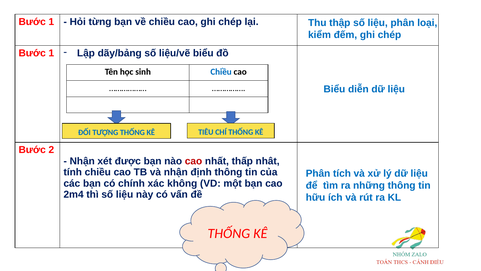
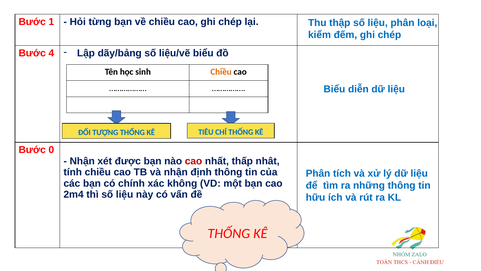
1 at (51, 53): 1 -> 4
Chiều at (221, 72) colour: blue -> orange
2: 2 -> 0
